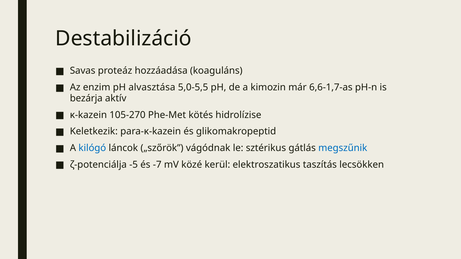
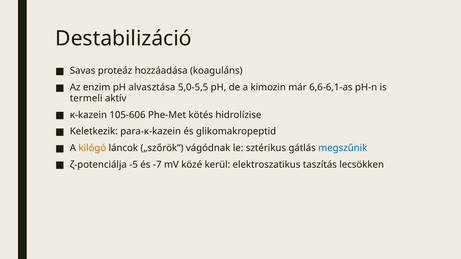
6,6-1,7-as: 6,6-1,7-as -> 6,6-6,1-as
bezárja: bezárja -> termeli
105-270: 105-270 -> 105-606
kilógó colour: blue -> orange
